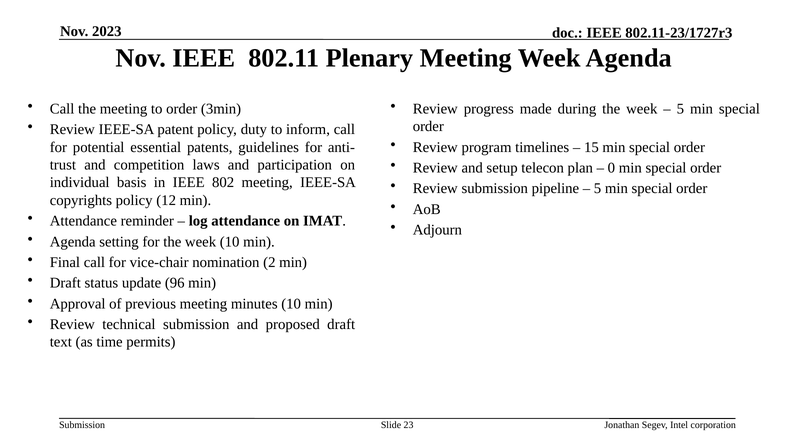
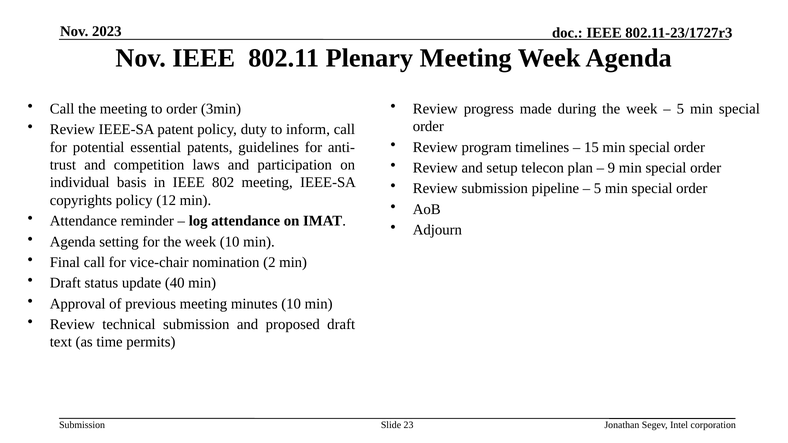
0: 0 -> 9
96: 96 -> 40
